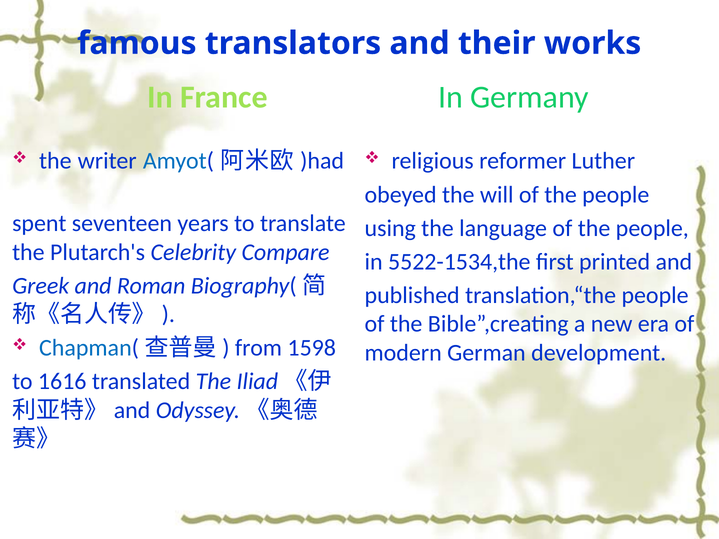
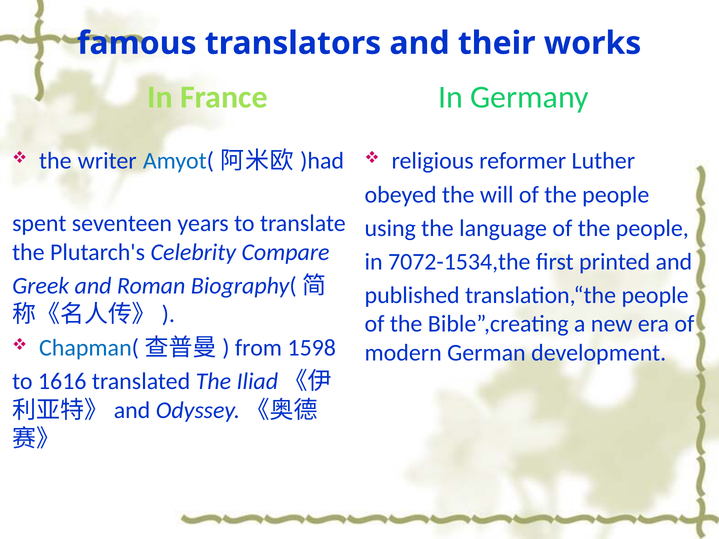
5522-1534,the: 5522-1534,the -> 7072-1534,the
